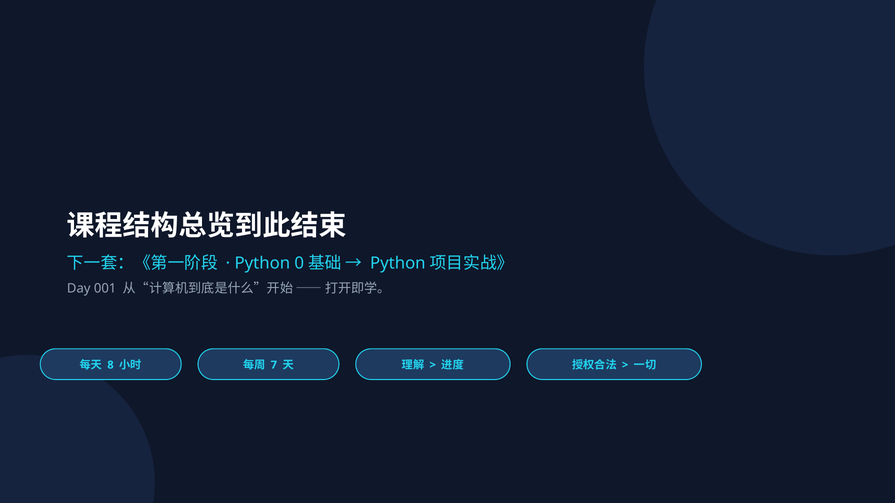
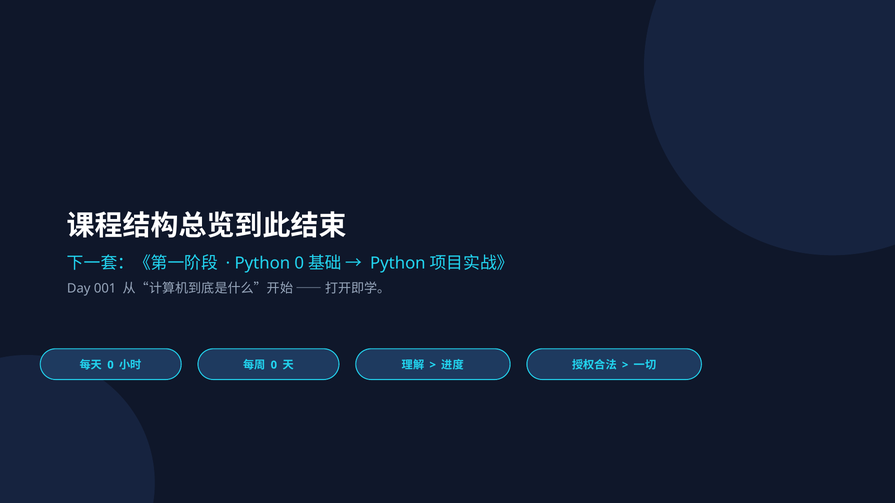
8 at (110, 365): 8 -> 0
7 at (274, 365): 7 -> 0
